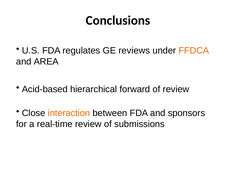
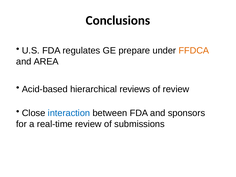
reviews: reviews -> prepare
forward: forward -> reviews
interaction colour: orange -> blue
